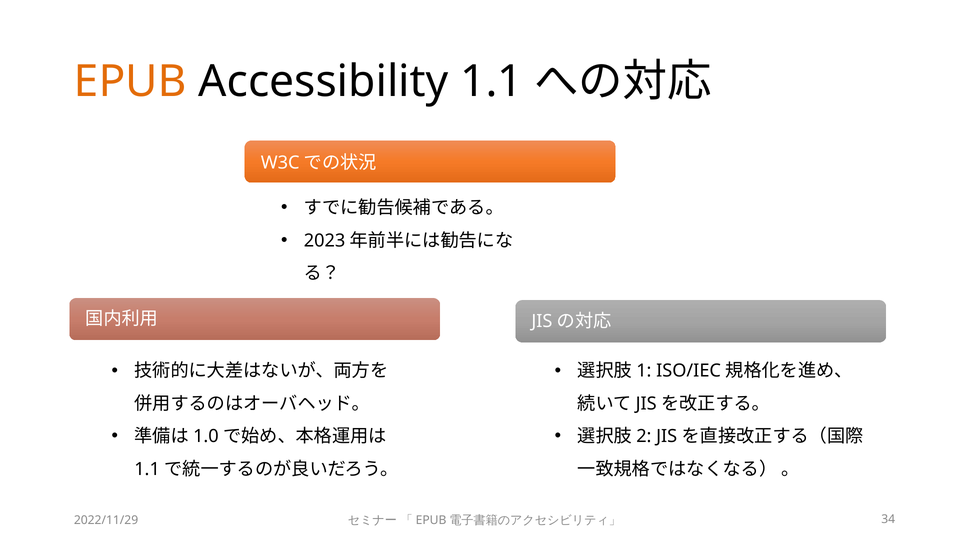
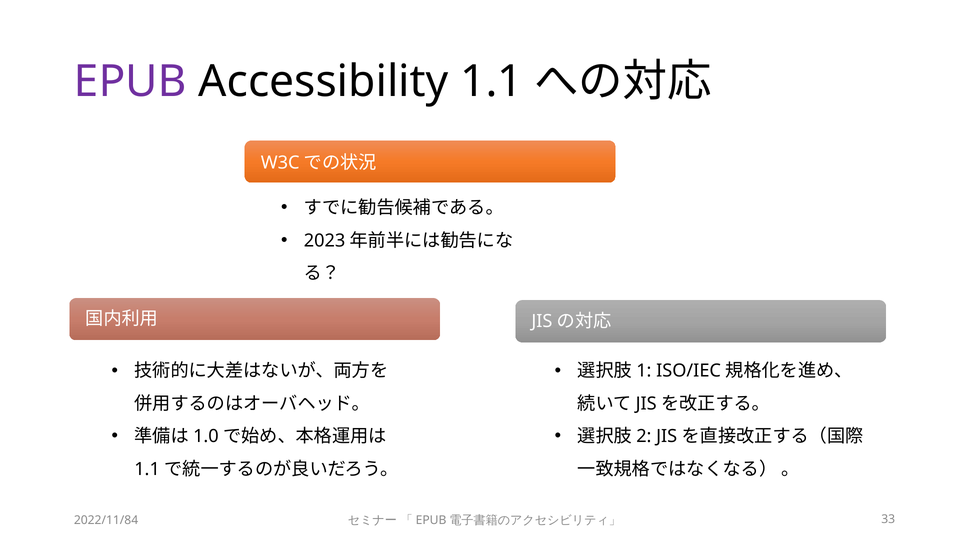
EPUB colour: orange -> purple
2022/11/29: 2022/11/29 -> 2022/11/84
34: 34 -> 33
